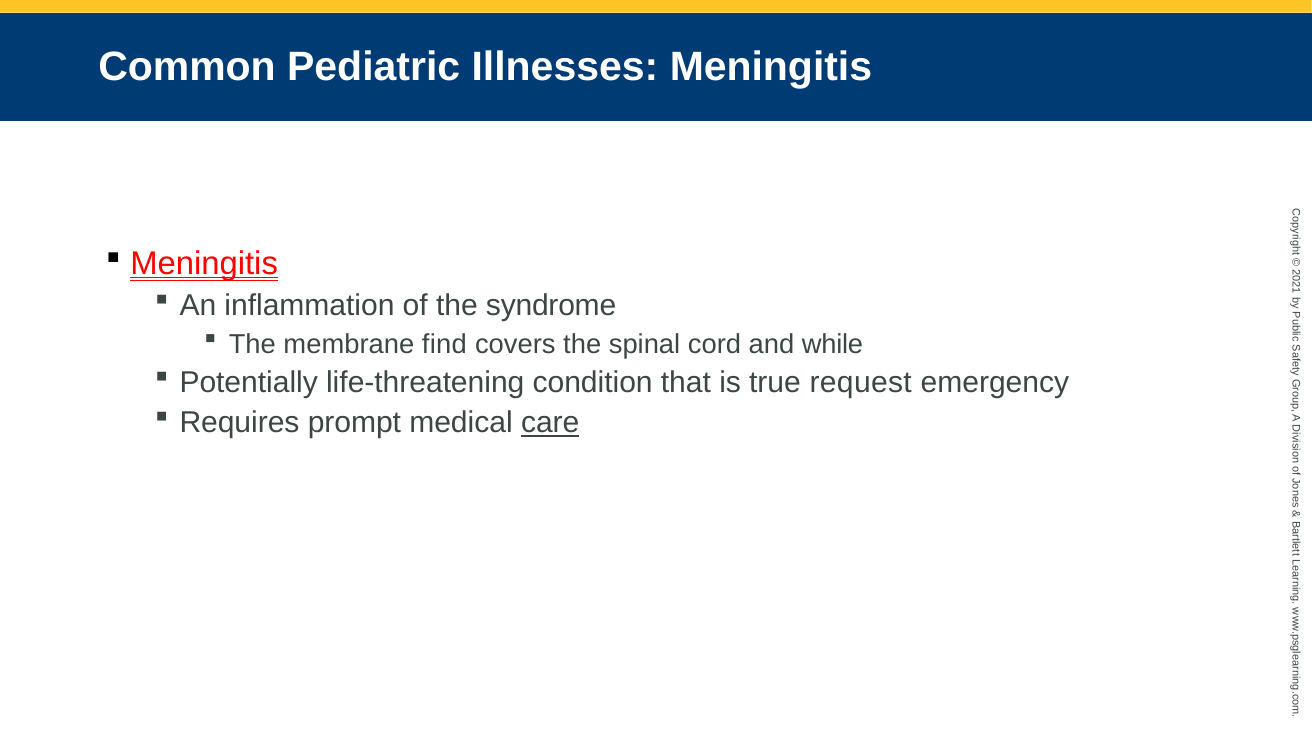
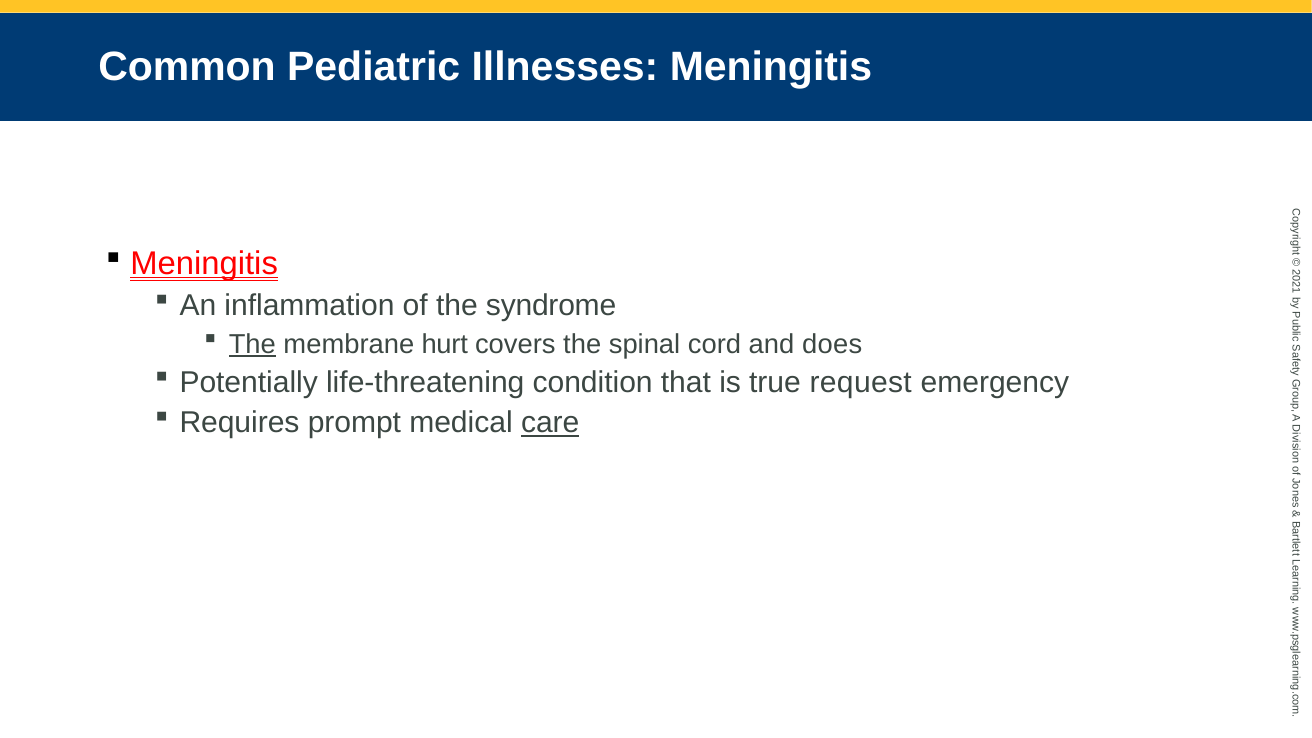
The at (252, 344) underline: none -> present
find: find -> hurt
while: while -> does
